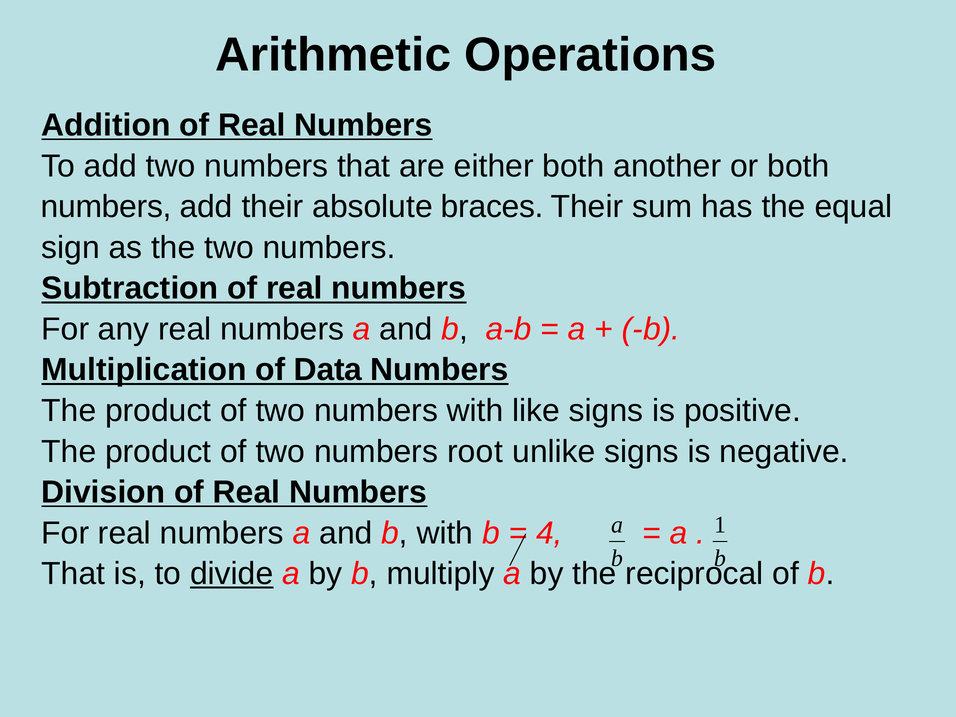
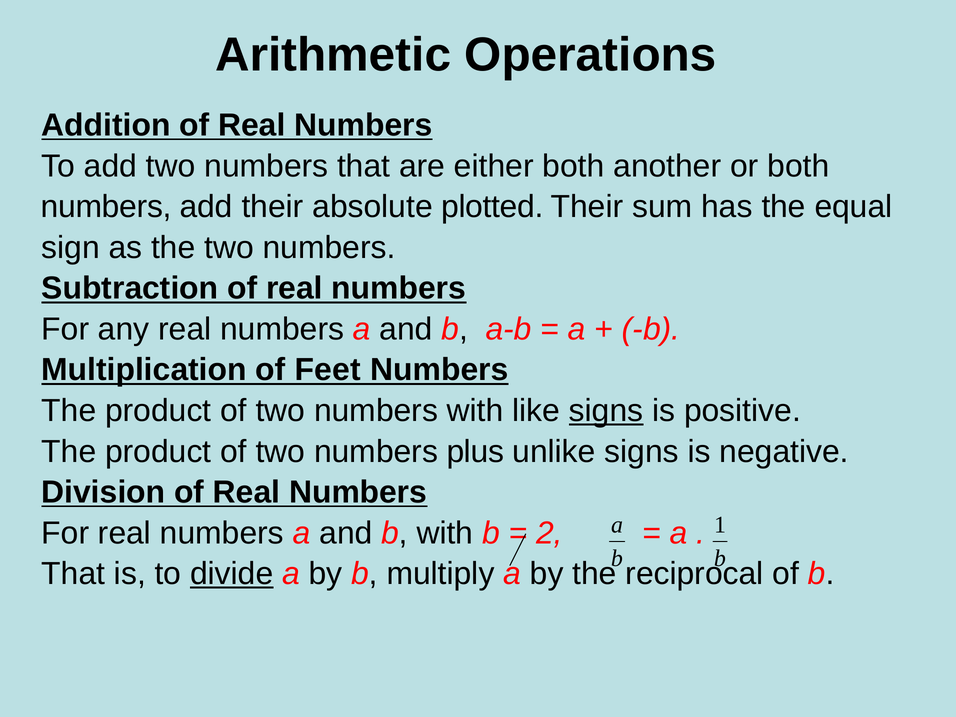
braces: braces -> plotted
Data: Data -> Feet
signs at (606, 411) underline: none -> present
root: root -> plus
4: 4 -> 2
